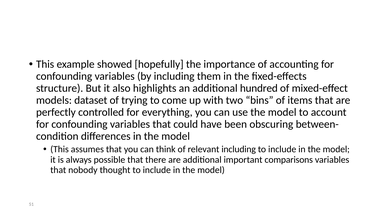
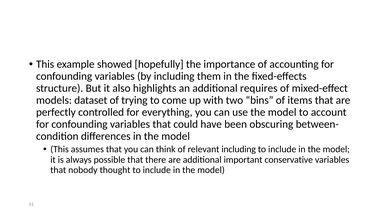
hundred: hundred -> requires
comparisons: comparisons -> conservative
